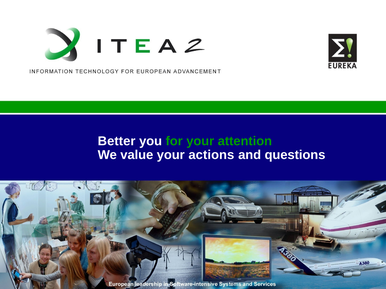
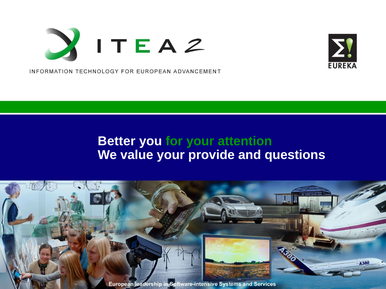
actions: actions -> provide
